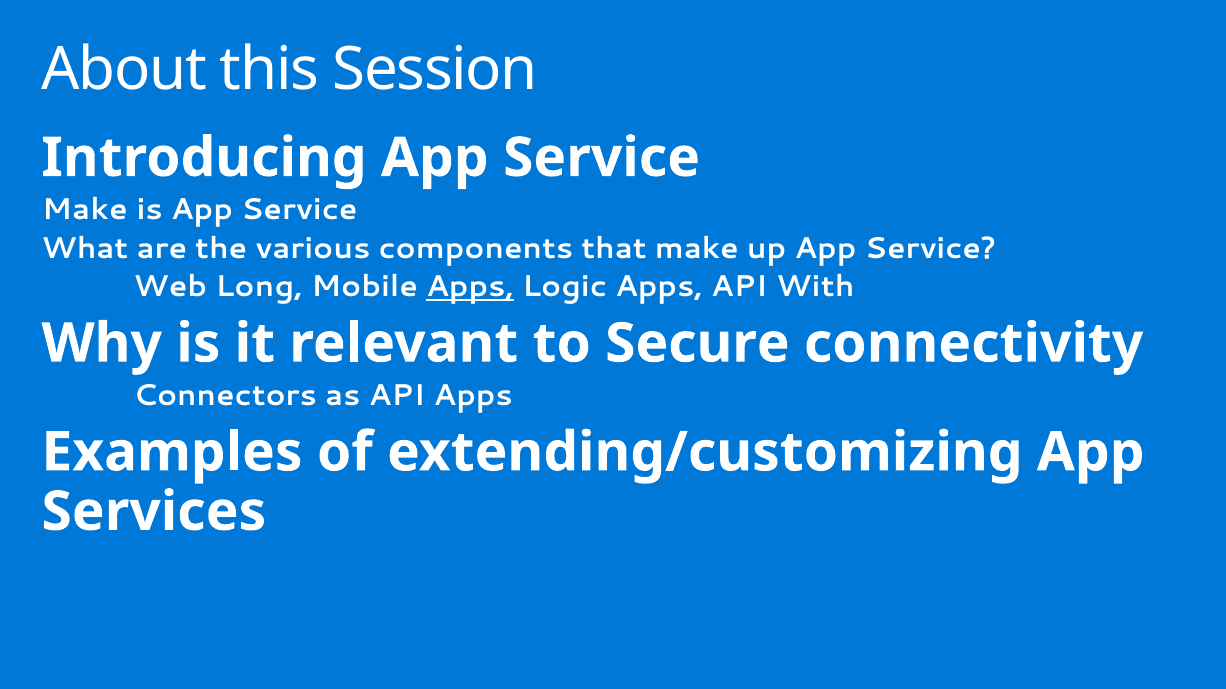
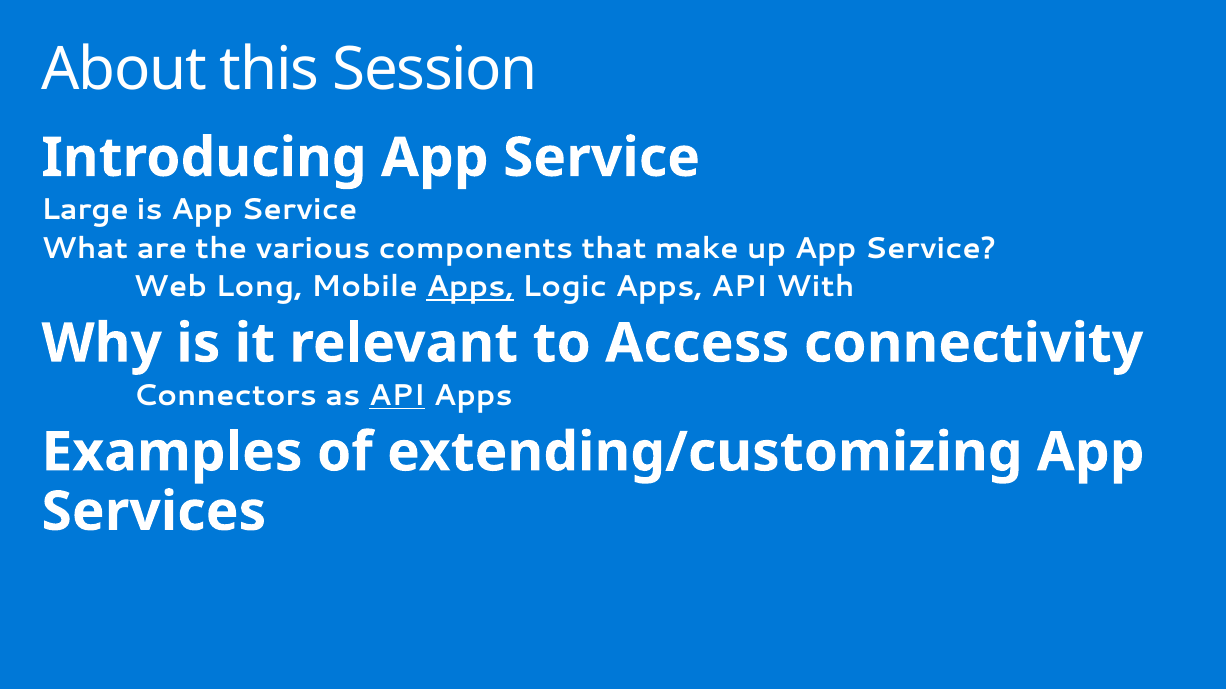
Make at (85, 210): Make -> Large
Secure: Secure -> Access
API at (397, 396) underline: none -> present
